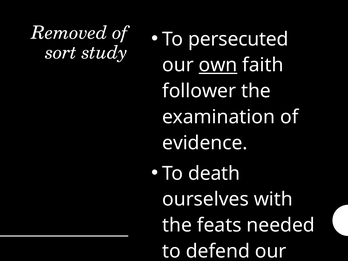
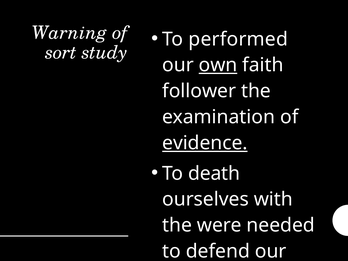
Removed: Removed -> Warning
persecuted: persecuted -> performed
evidence underline: none -> present
feats: feats -> were
